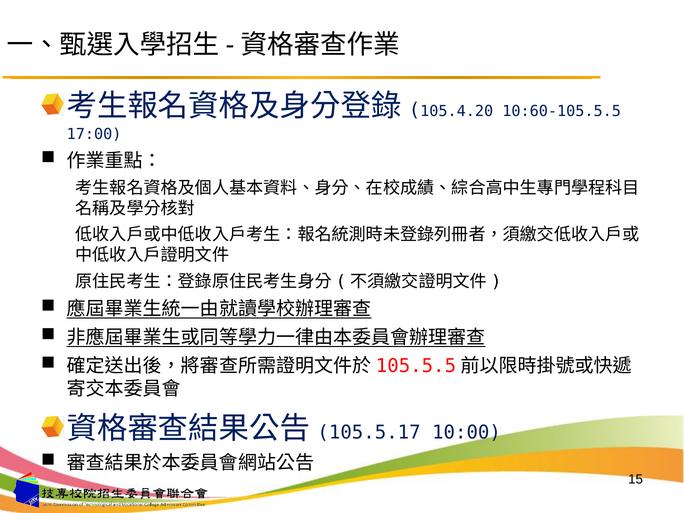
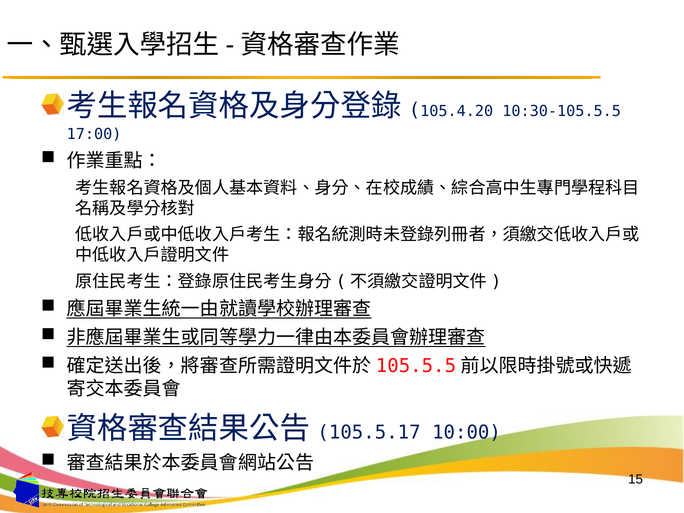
10:60-105.5.5: 10:60-105.5.5 -> 10:30-105.5.5
